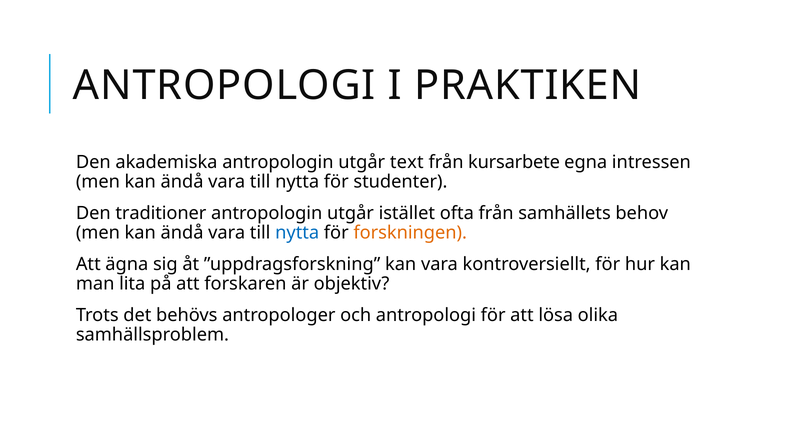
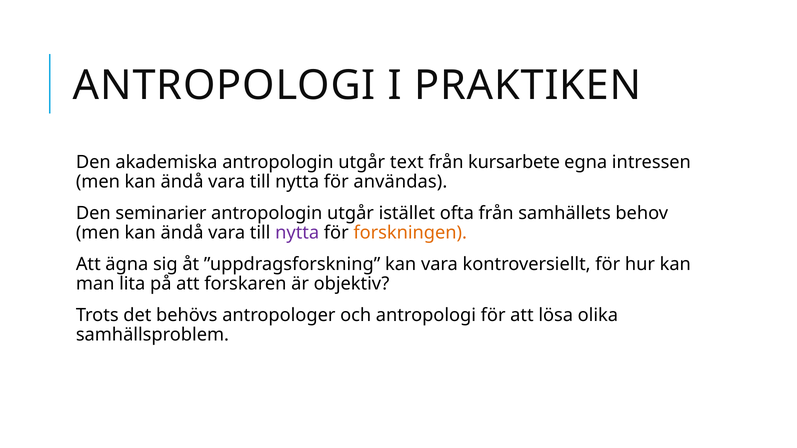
studenter: studenter -> användas
traditioner: traditioner -> seminarier
nytta at (297, 233) colour: blue -> purple
